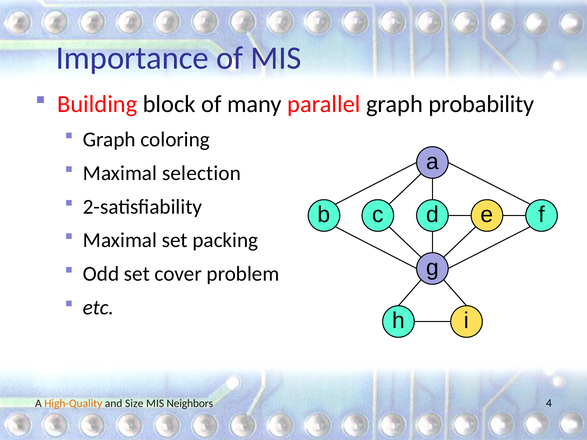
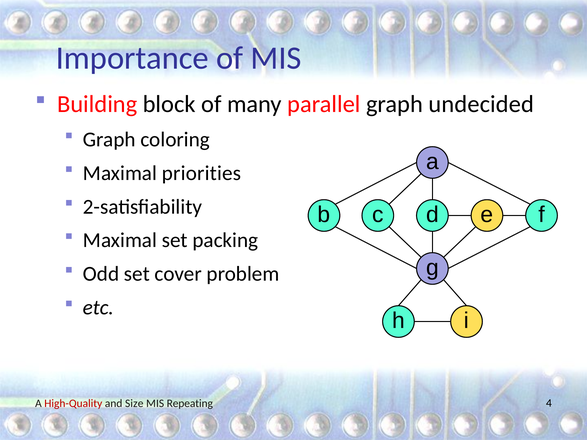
probability: probability -> undecided
selection: selection -> priorities
High-Quality colour: orange -> red
Neighbors: Neighbors -> Repeating
